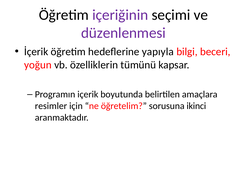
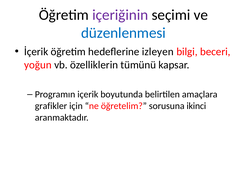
düzenlenmesi colour: purple -> blue
yapıyla: yapıyla -> izleyen
resimler: resimler -> grafikler
